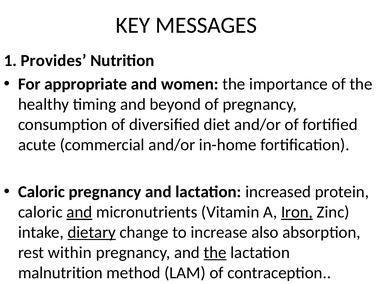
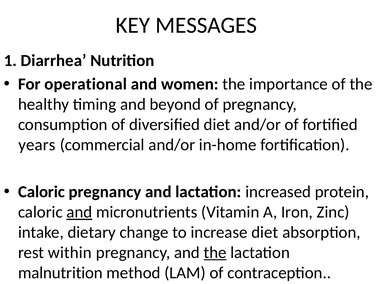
Provides: Provides -> Diarrhea
appropriate: appropriate -> operational
acute: acute -> years
Iron underline: present -> none
dietary underline: present -> none
increase also: also -> diet
